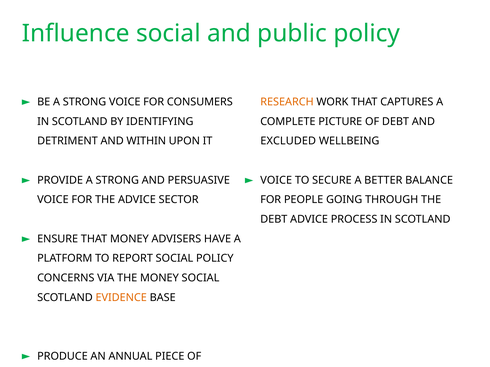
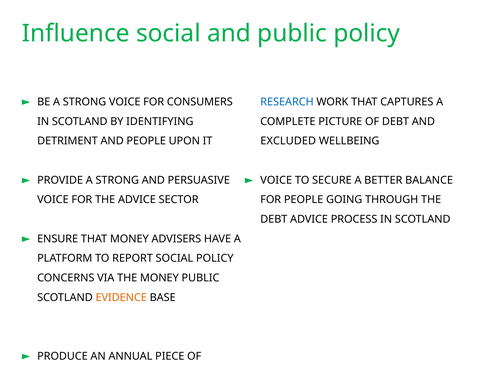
RESEARCH colour: orange -> blue
AND WITHIN: WITHIN -> PEOPLE
MONEY SOCIAL: SOCIAL -> PUBLIC
